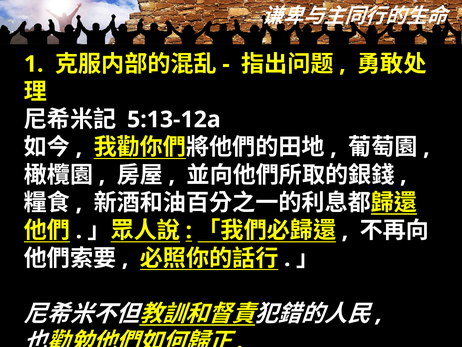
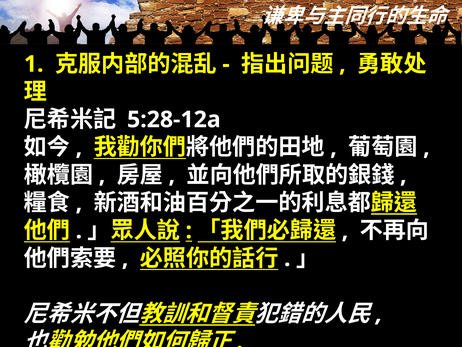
5:13-12a: 5:13-12a -> 5:28-12a
